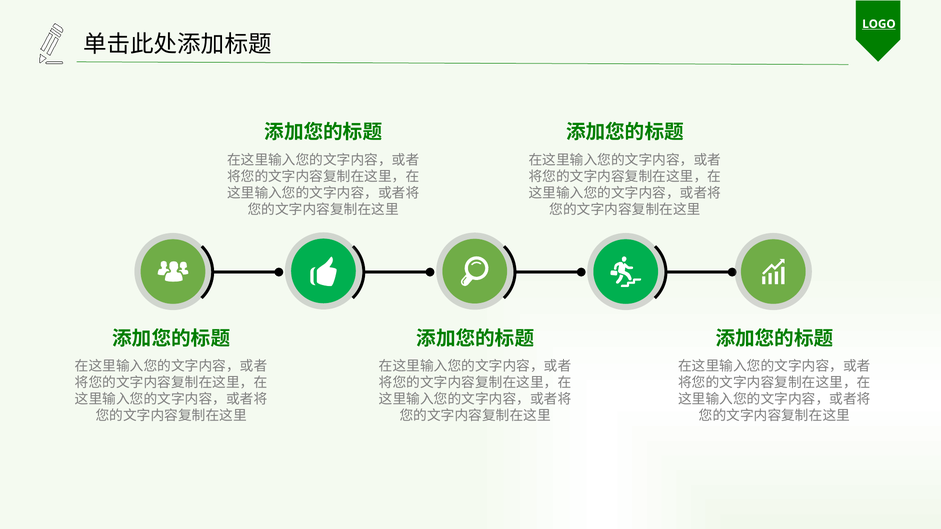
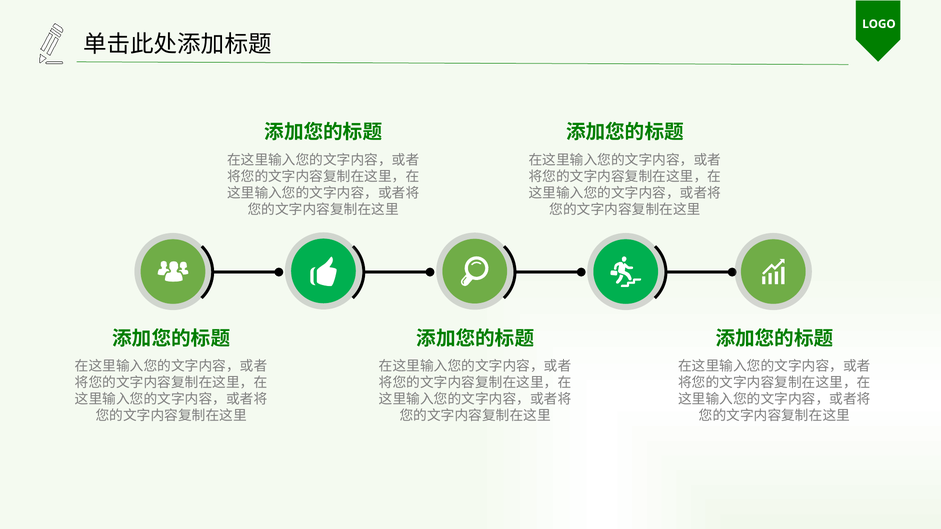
LOGO underline: present -> none
